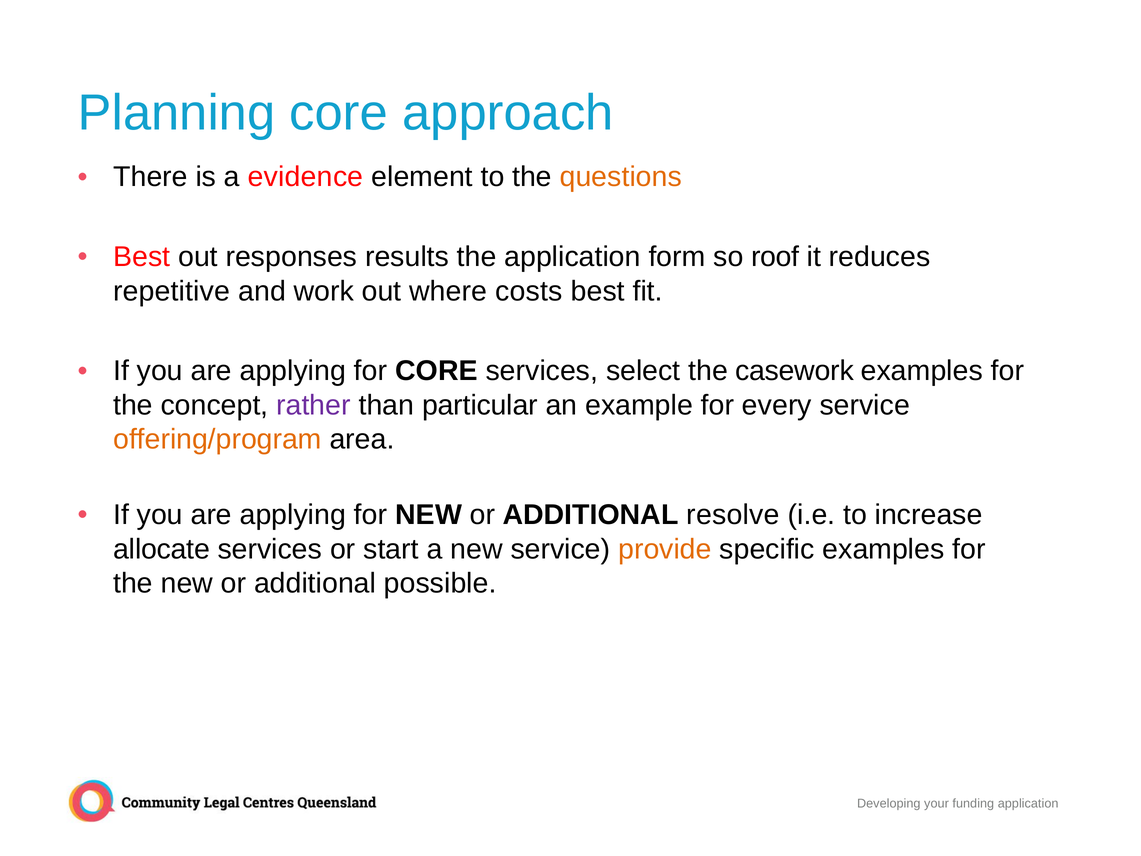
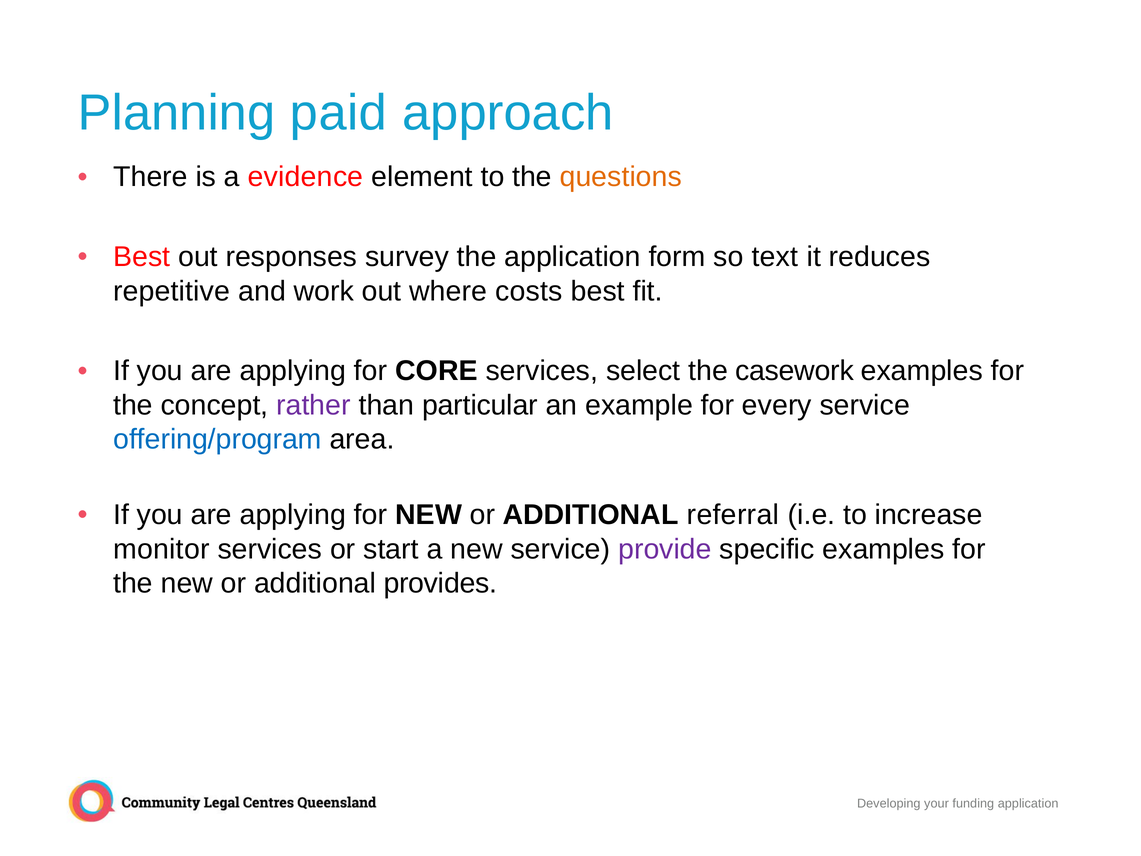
Planning core: core -> paid
results: results -> survey
roof: roof -> text
offering/program colour: orange -> blue
resolve: resolve -> referral
allocate: allocate -> monitor
provide colour: orange -> purple
possible: possible -> provides
